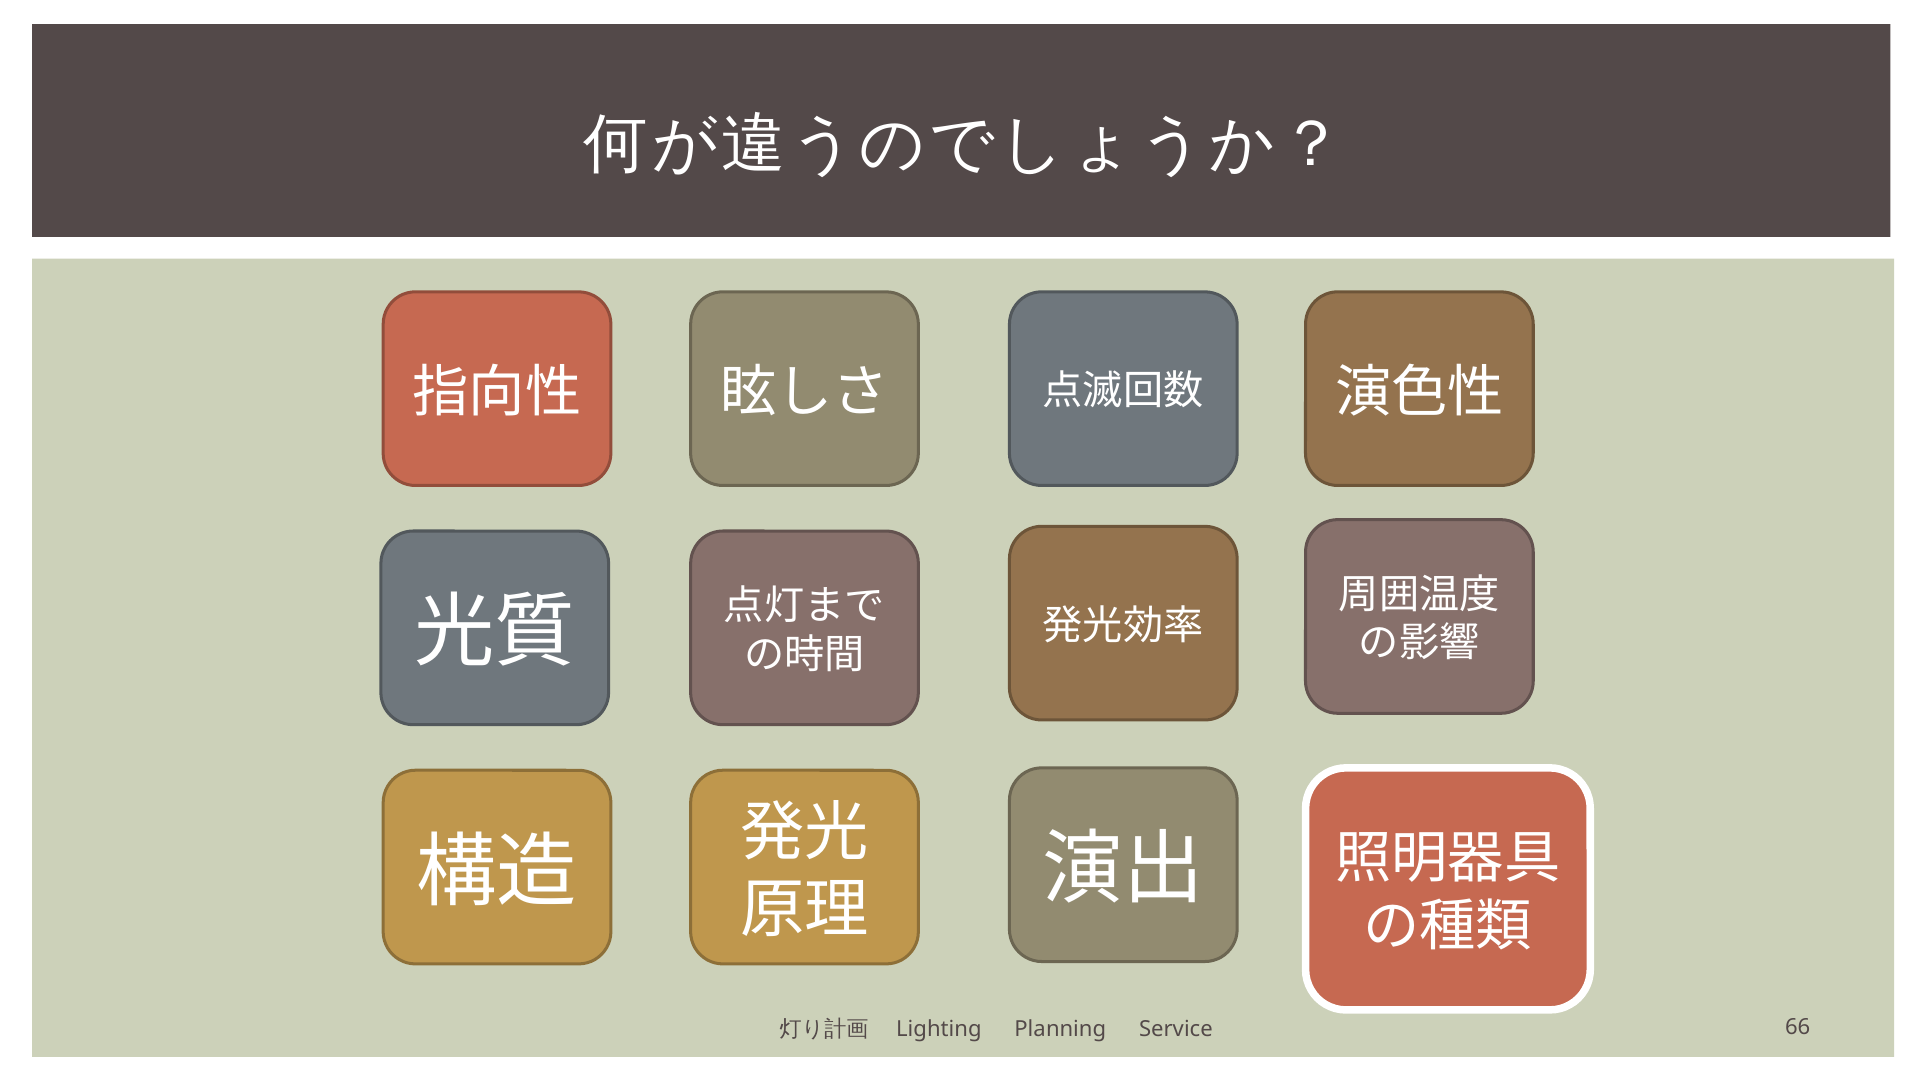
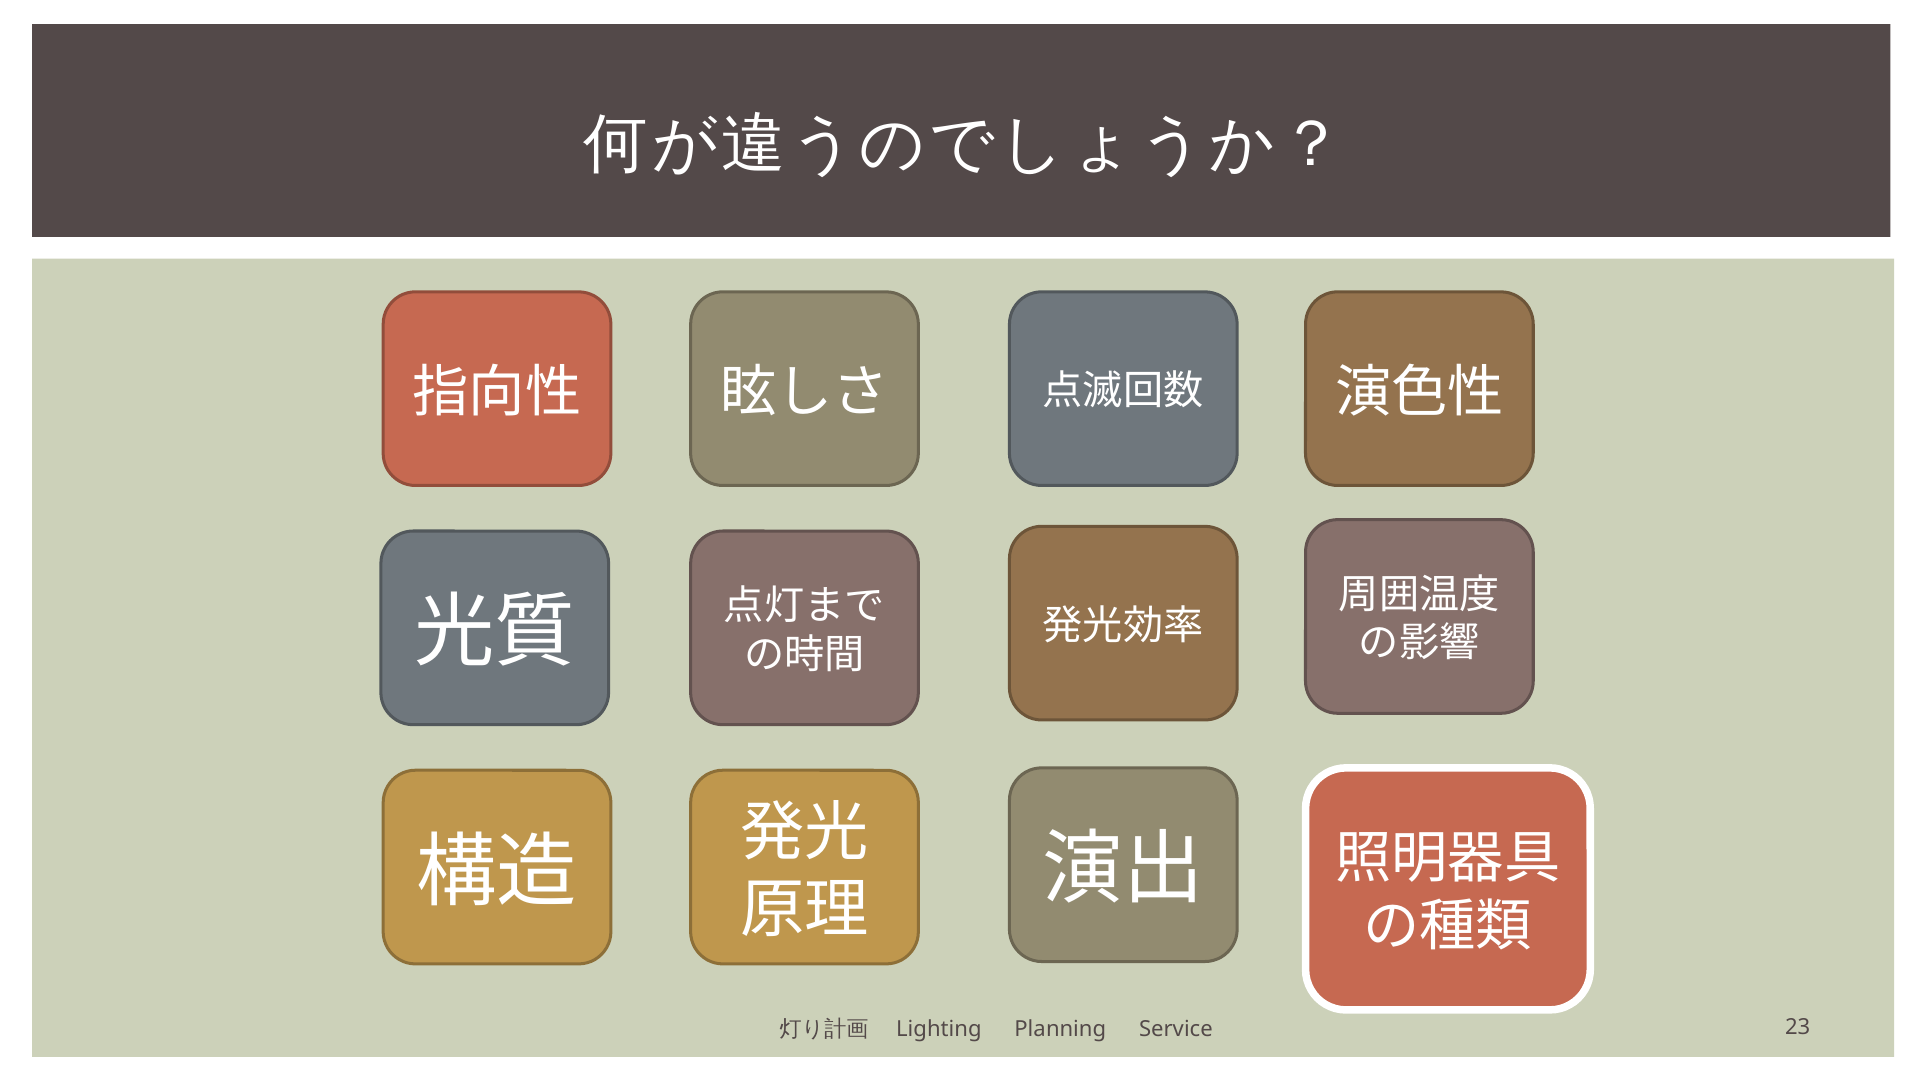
66: 66 -> 23
